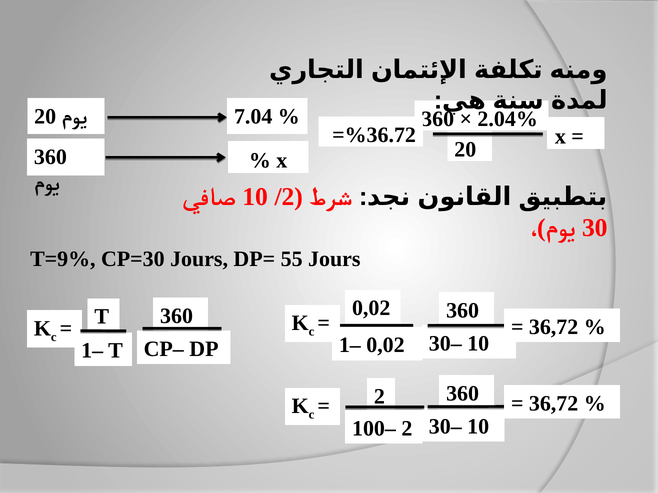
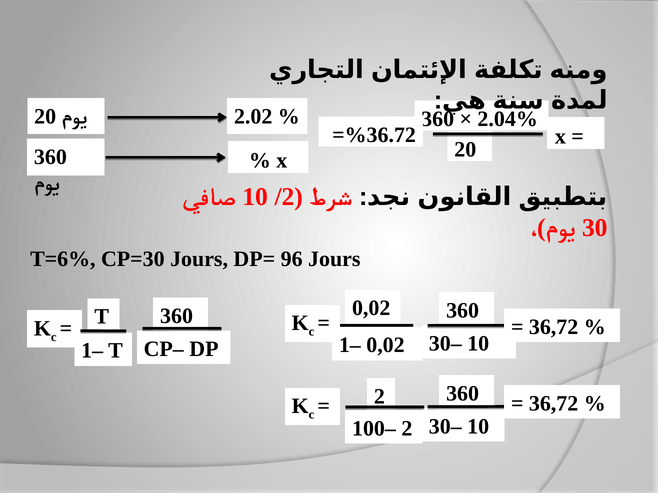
7.04: 7.04 -> 2.02
T=9%: T=9% -> T=6%
55: 55 -> 96
